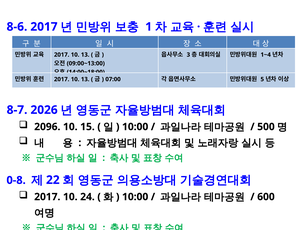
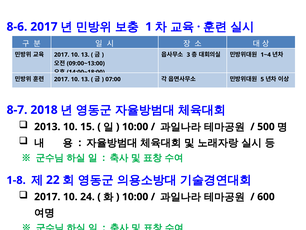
2026: 2026 -> 2018
2096: 2096 -> 2013
0-8: 0-8 -> 1-8
